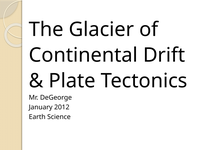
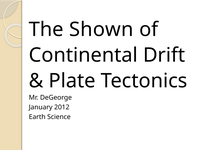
Glacier: Glacier -> Shown
